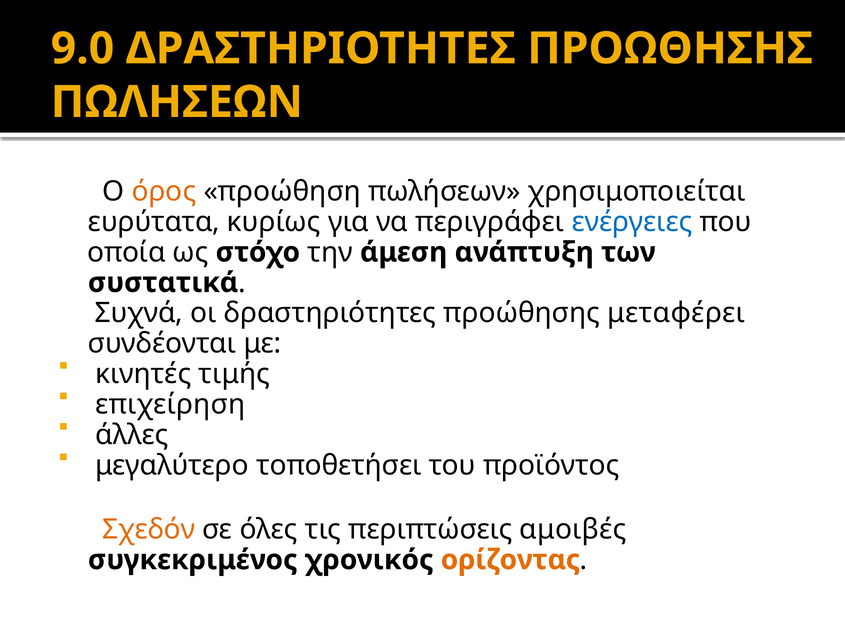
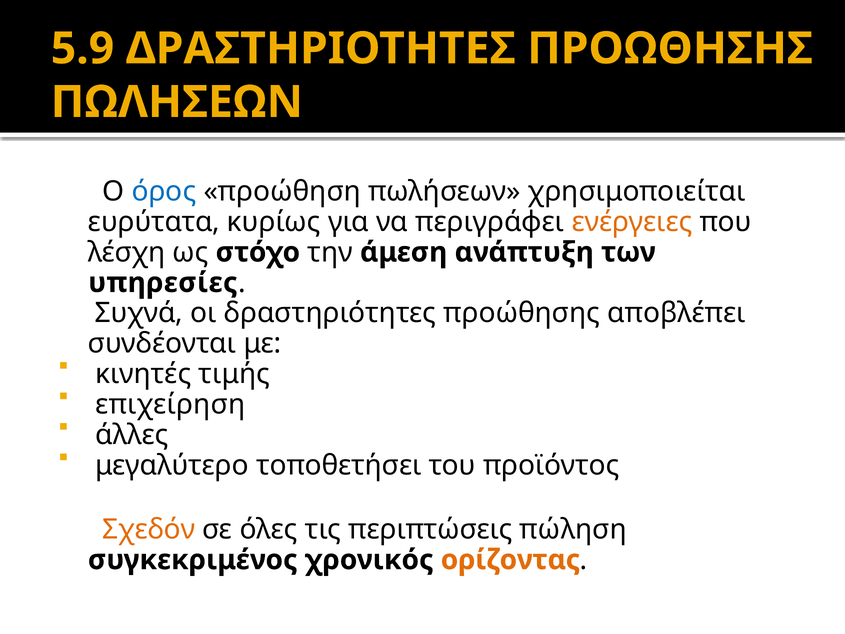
9.0: 9.0 -> 5.9
όρος colour: orange -> blue
ενέργειες colour: blue -> orange
οποία: οποία -> λέσχη
συστατικά: συστατικά -> υπηρεσίες
μεταφέρει: μεταφέρει -> αποβλέπει
αμοιβές: αμοιβές -> πώληση
